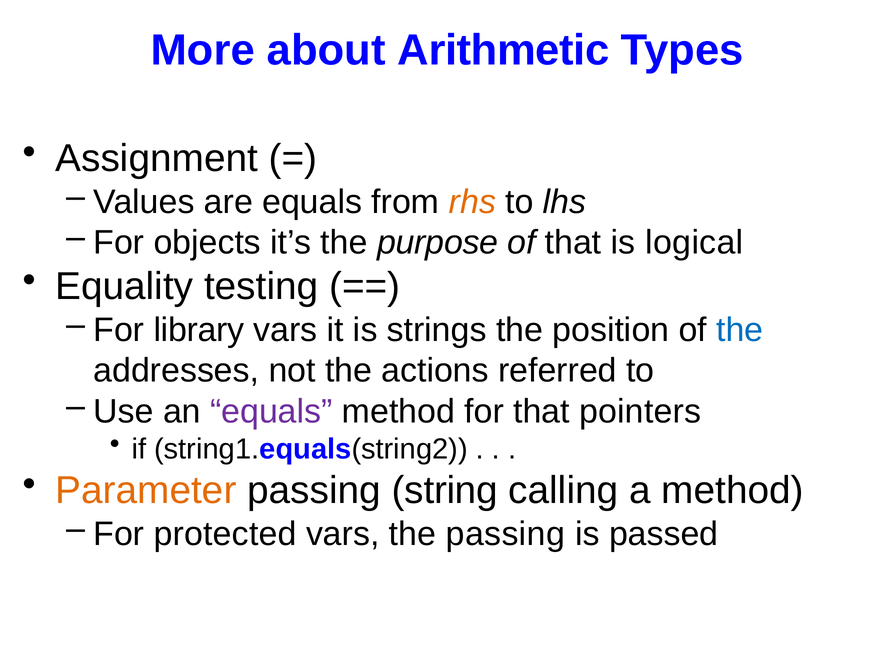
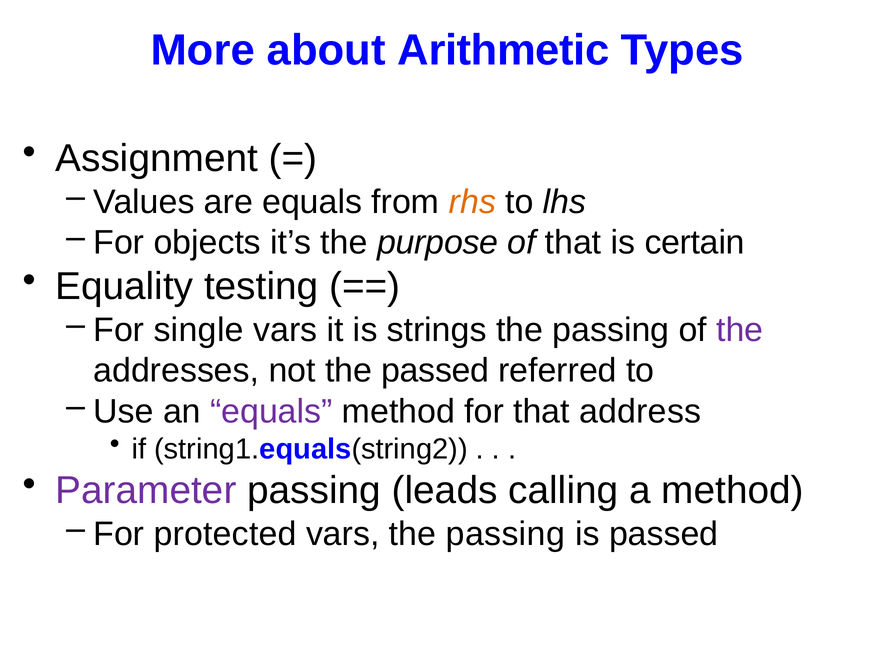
logical: logical -> certain
library: library -> single
position at (611, 330): position -> passing
the at (740, 330) colour: blue -> purple
the actions: actions -> passed
pointers: pointers -> address
Parameter colour: orange -> purple
string: string -> leads
